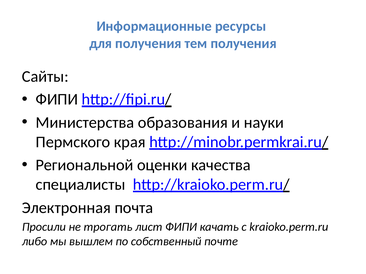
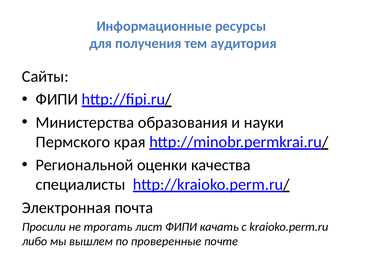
тем получения: получения -> аудитория
собственный: собственный -> проверенные
